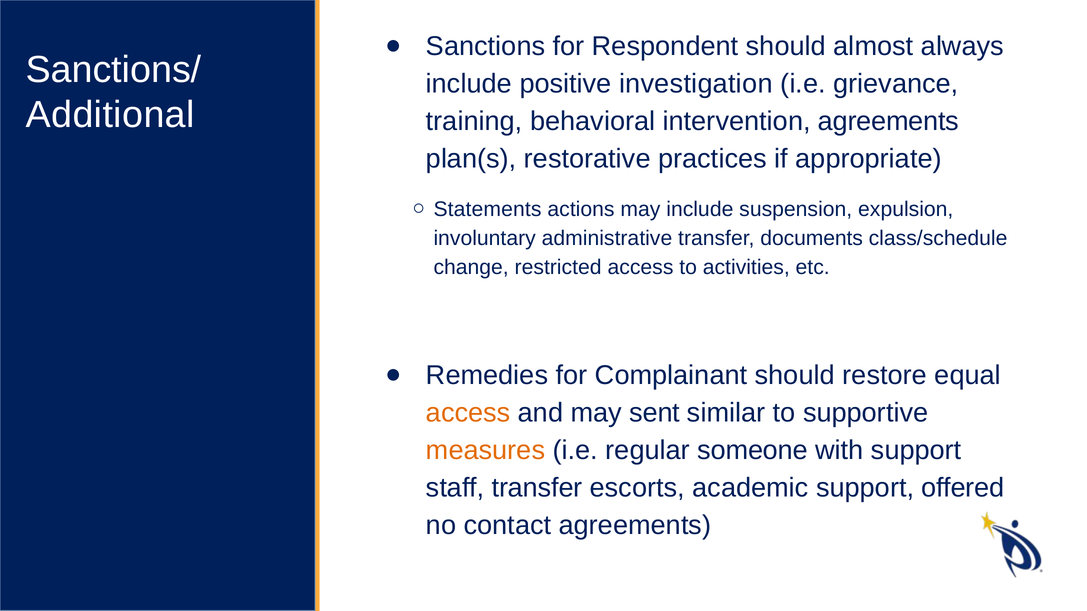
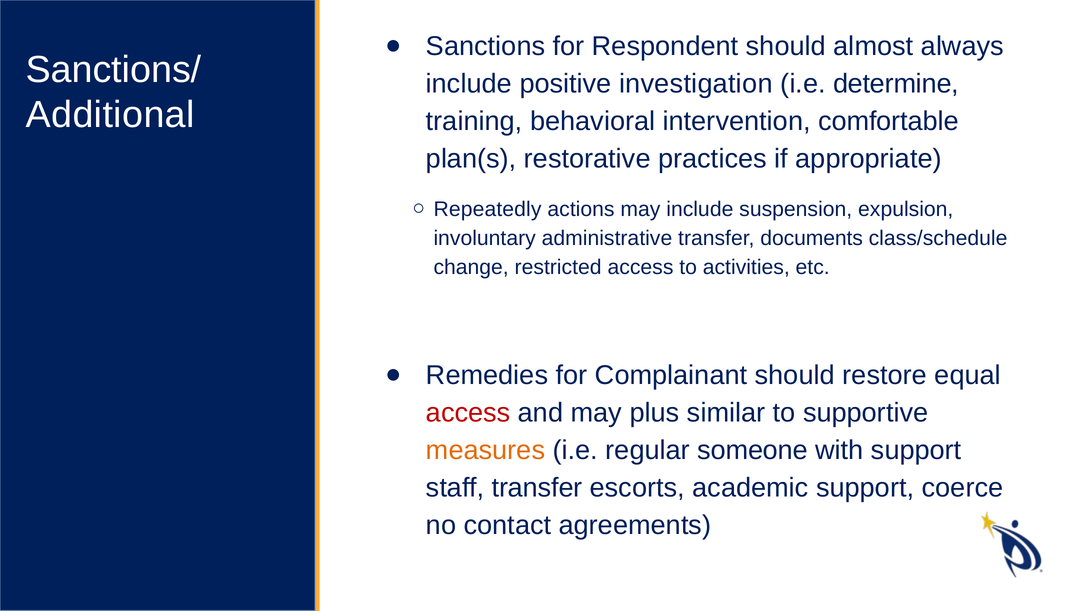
grievance: grievance -> determine
intervention agreements: agreements -> comfortable
Statements: Statements -> Repeatedly
access at (468, 413) colour: orange -> red
sent: sent -> plus
offered: offered -> coerce
